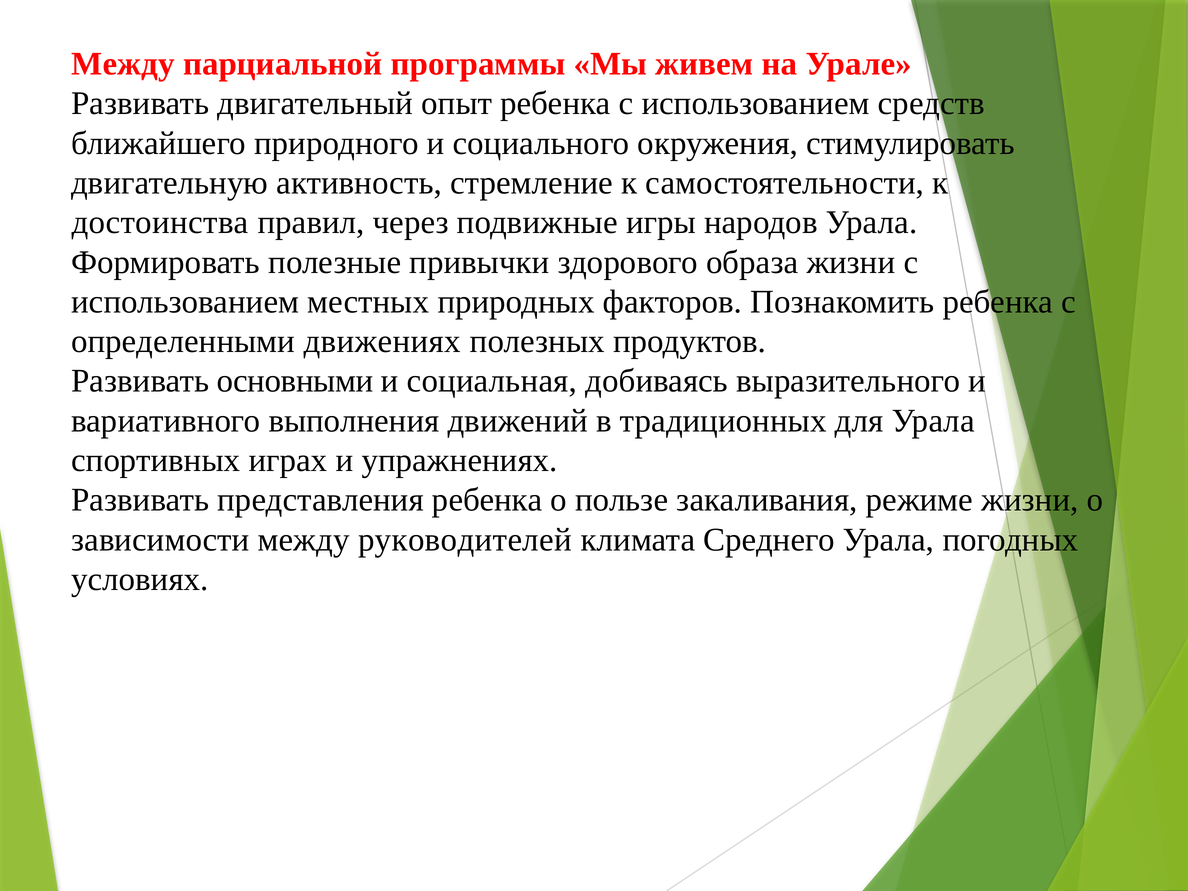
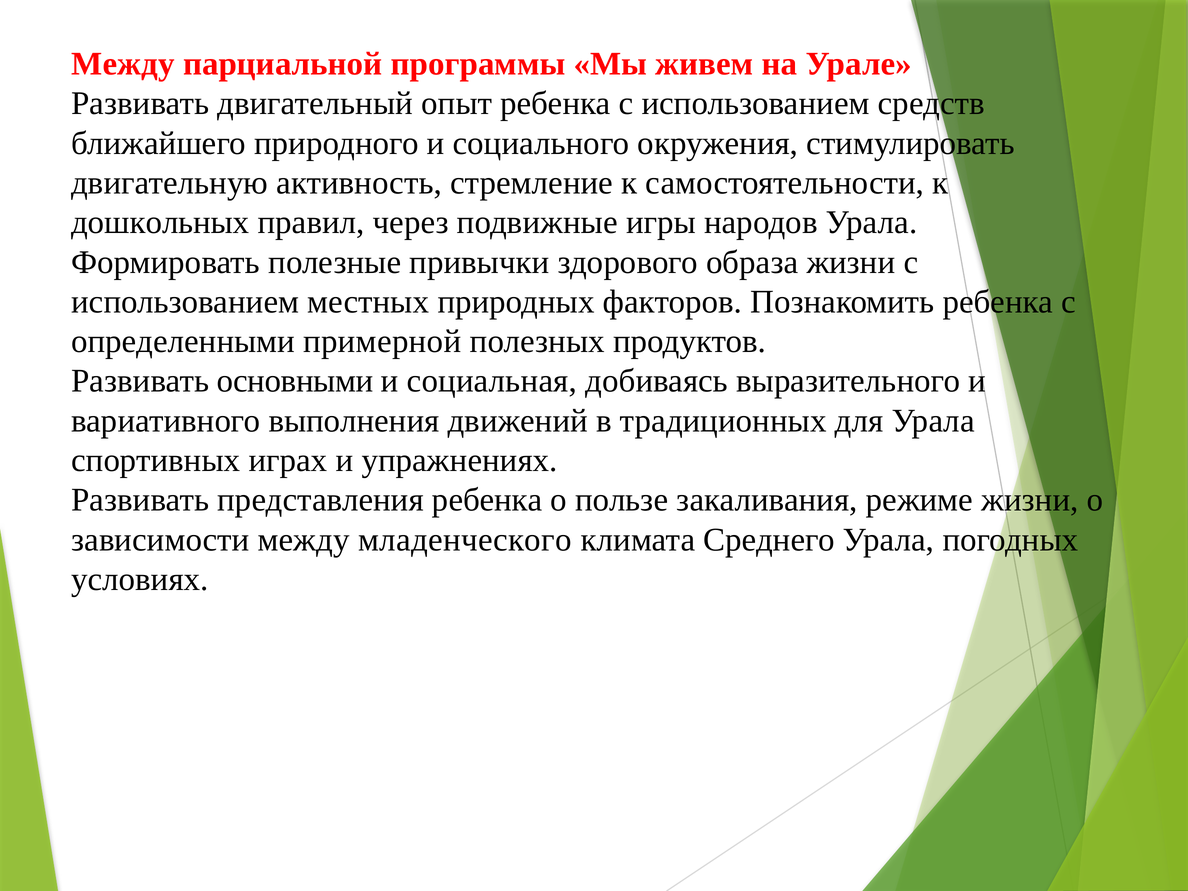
достоинства: достоинства -> дошкольных
движениях: движениях -> примерной
руководителей: руководителей -> младенческого
